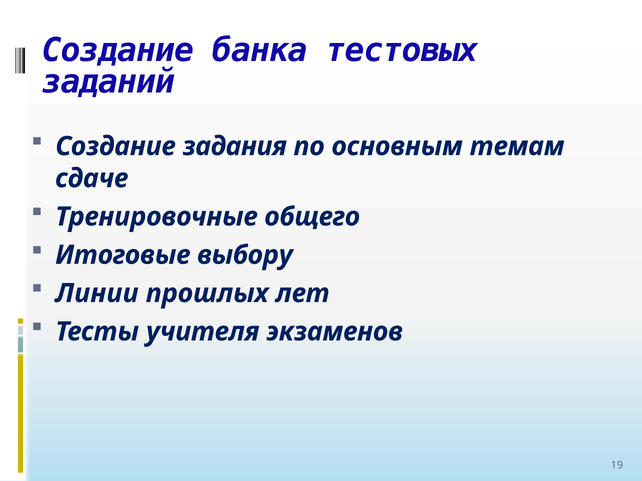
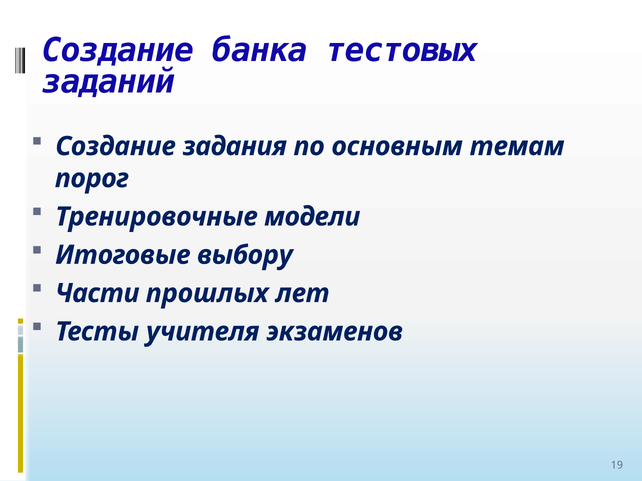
сдаче: сдаче -> порог
общего: общего -> модели
Линии: Линии -> Части
